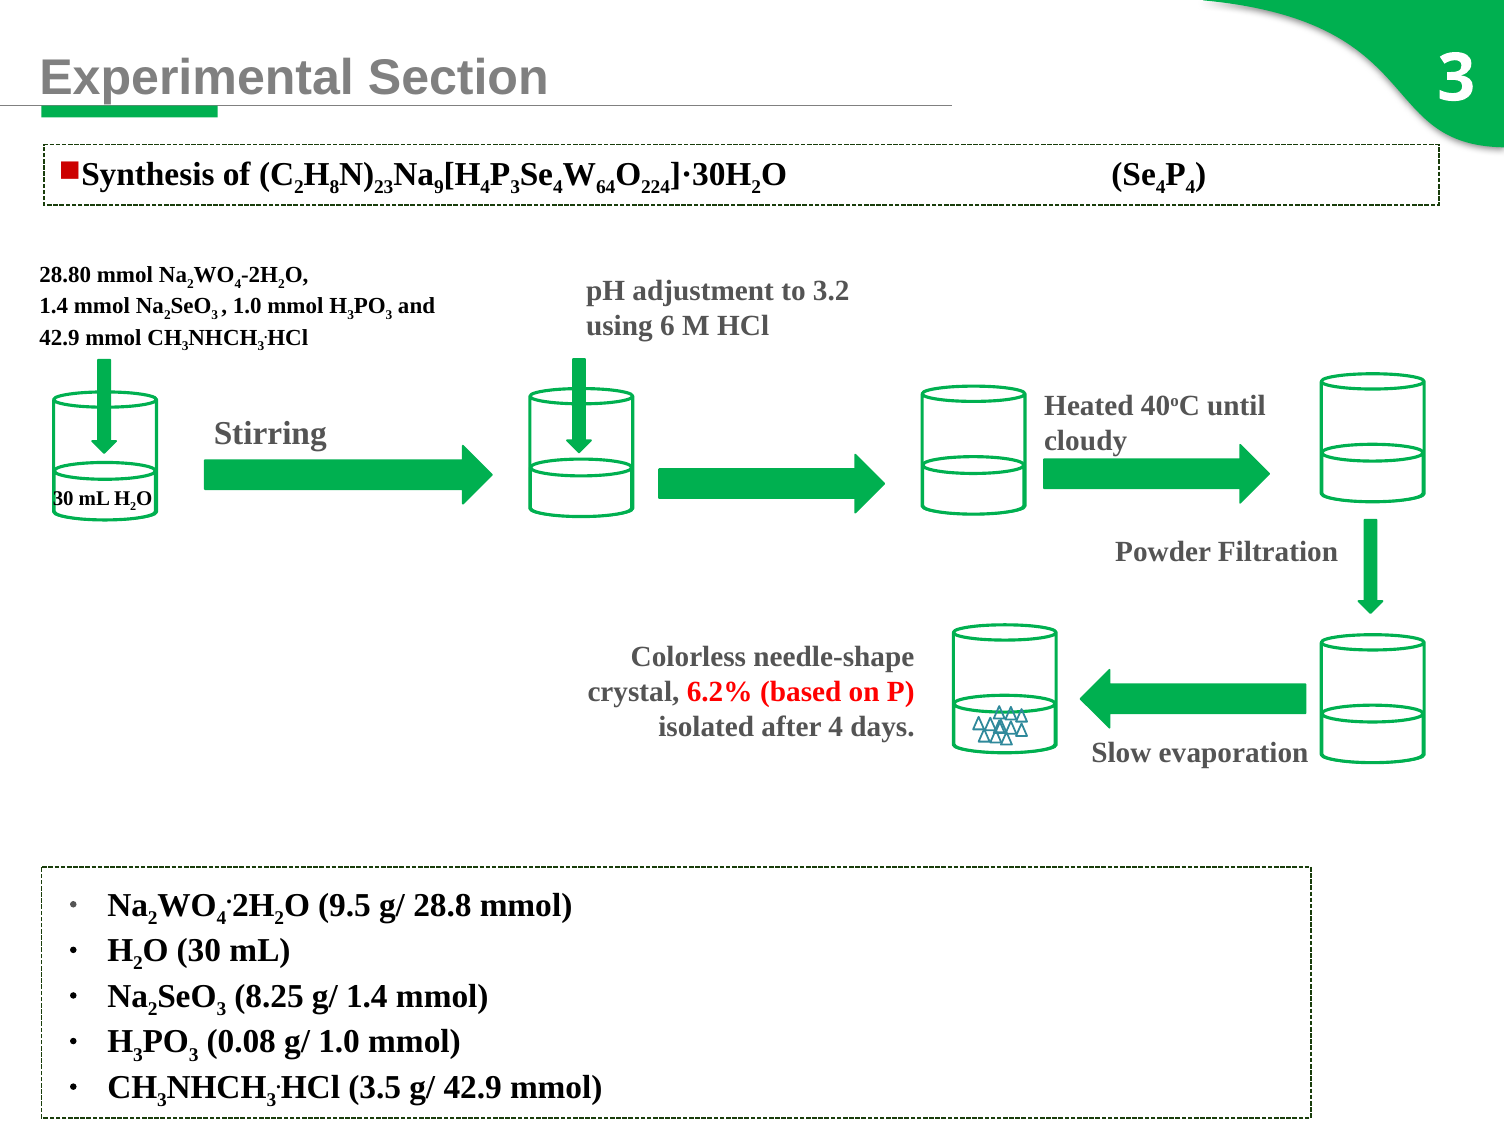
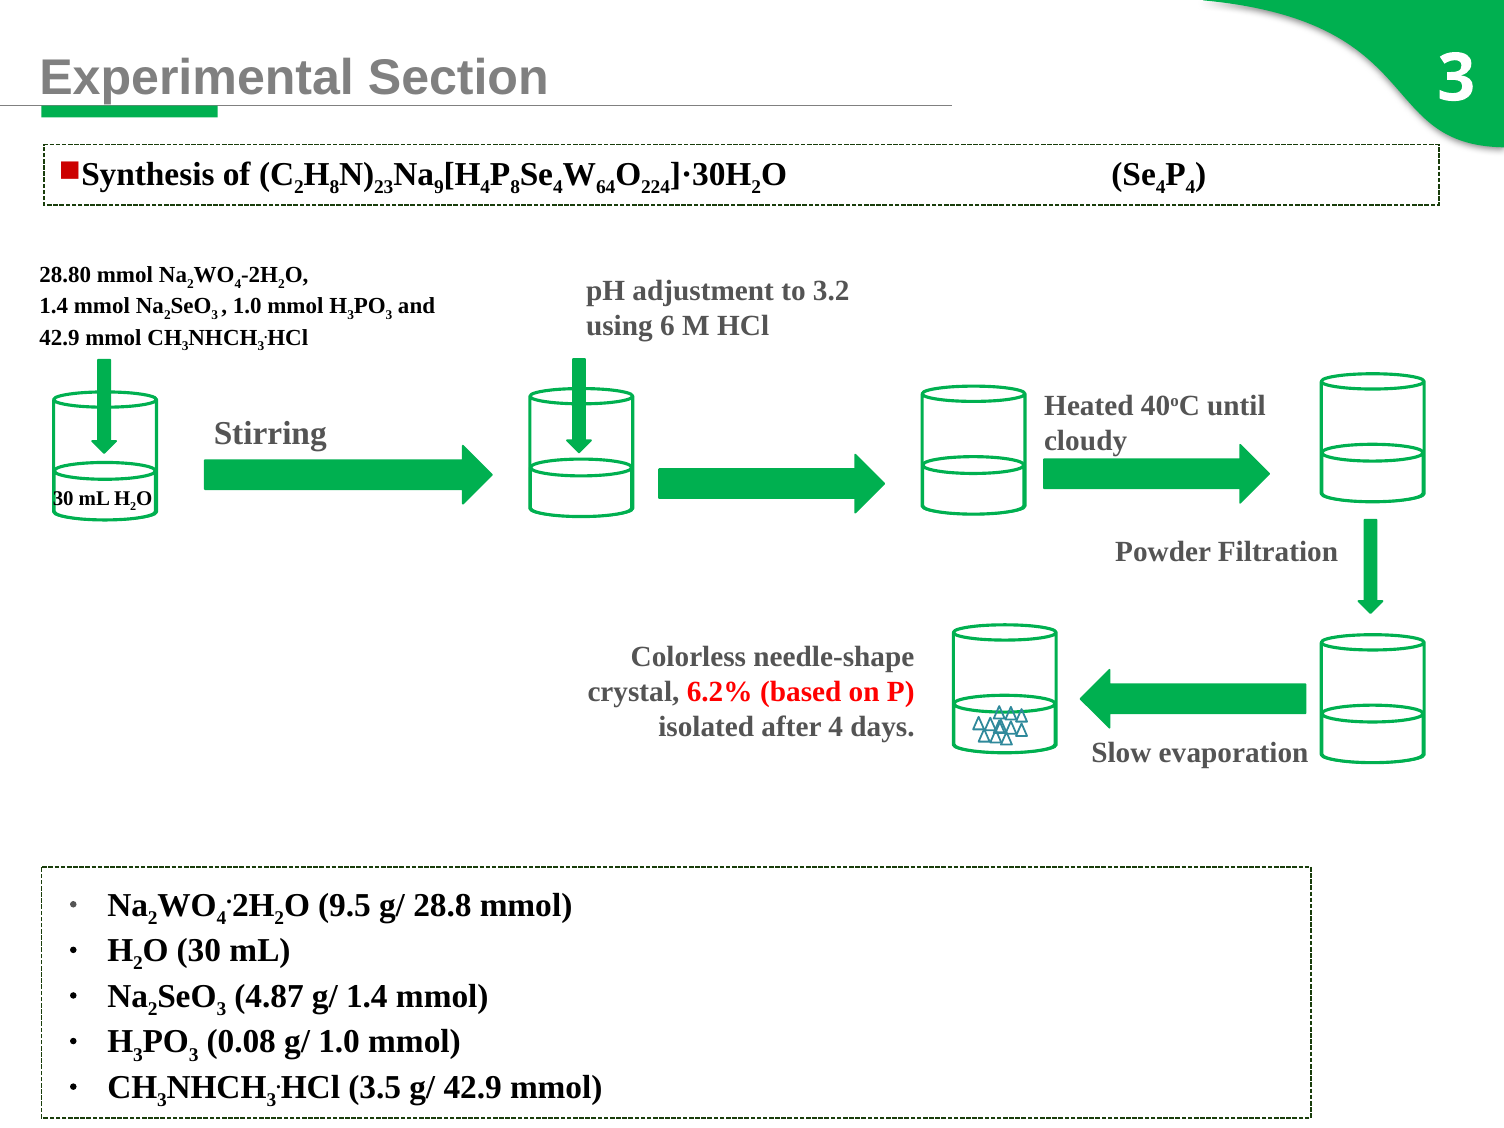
P 3: 3 -> 8
8.25: 8.25 -> 4.87
